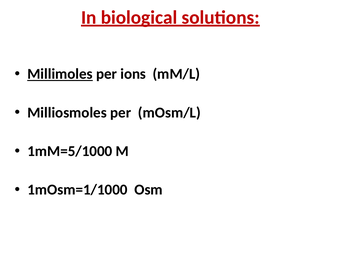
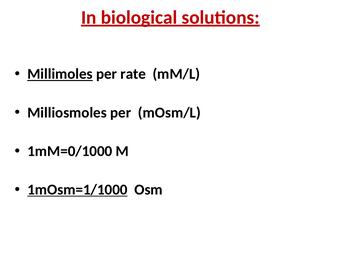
ions: ions -> rate
1mM=5/1000: 1mM=5/1000 -> 1mM=0/1000
1mOsm=1/1000 underline: none -> present
